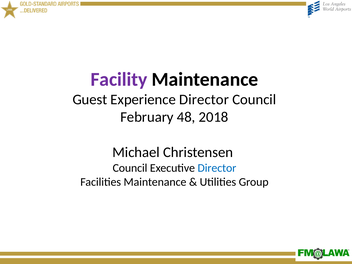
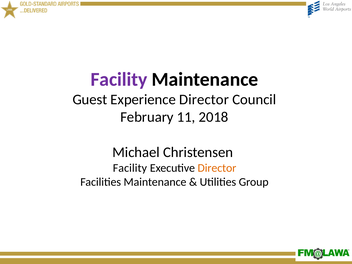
48: 48 -> 11
Council at (130, 168): Council -> Facility
Director at (217, 168) colour: blue -> orange
